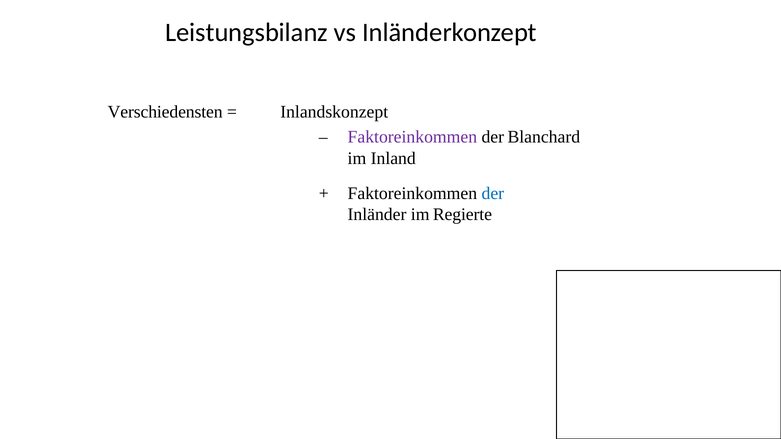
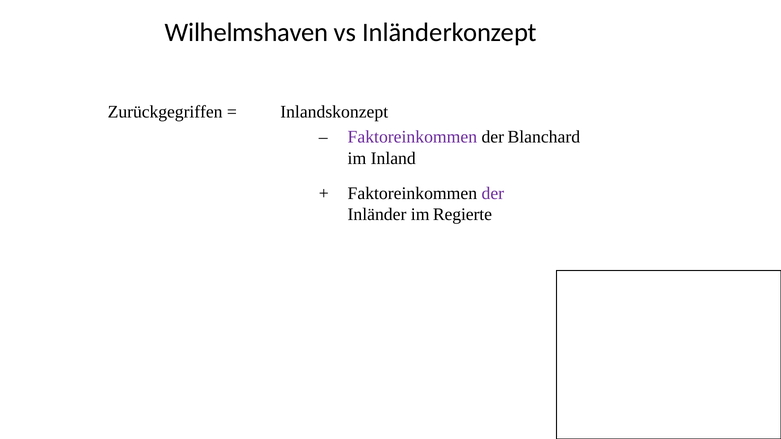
Leistungsbilanz: Leistungsbilanz -> Wilhelmshaven
Verschiedensten: Verschiedensten -> Zurückgegriffen
der at (493, 193) colour: blue -> purple
